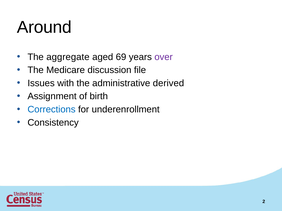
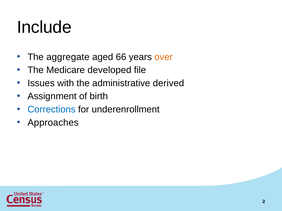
Around: Around -> Include
69: 69 -> 66
over colour: purple -> orange
discussion: discussion -> developed
Consistency: Consistency -> Approaches
